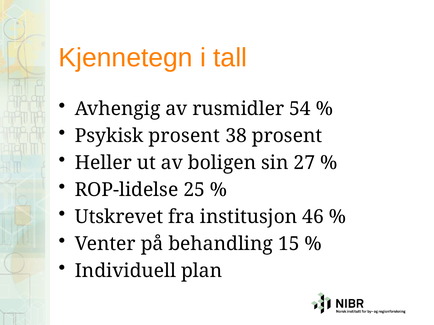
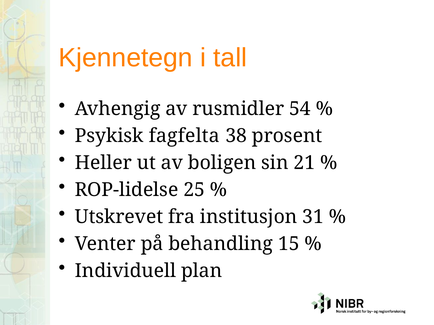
Psykisk prosent: prosent -> fagfelta
27: 27 -> 21
46: 46 -> 31
